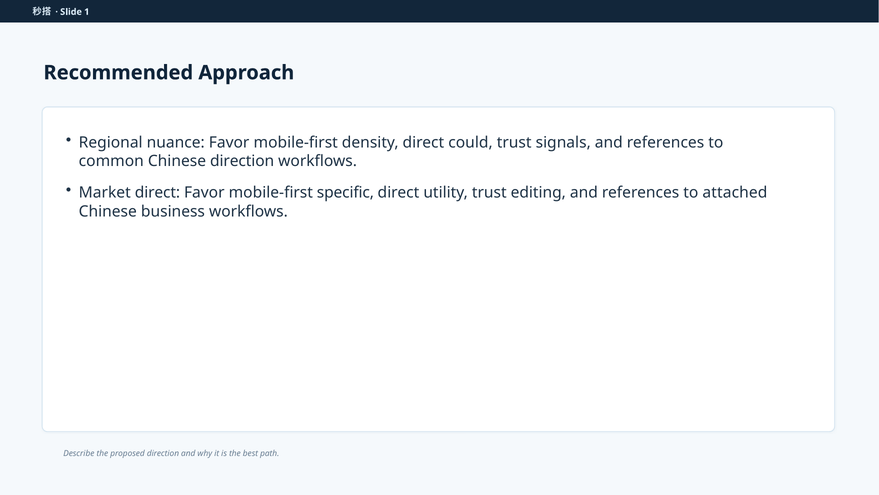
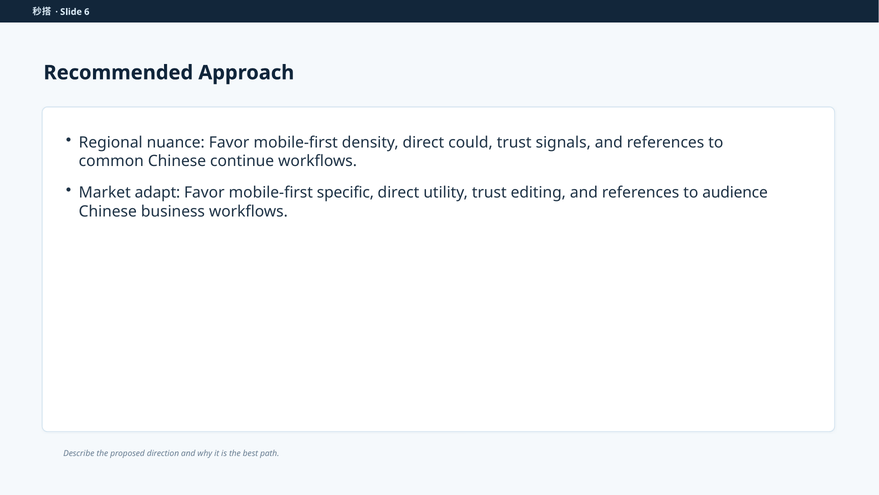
1: 1 -> 6
Chinese direction: direction -> continue
Market direct: direct -> adapt
attached: attached -> audience
